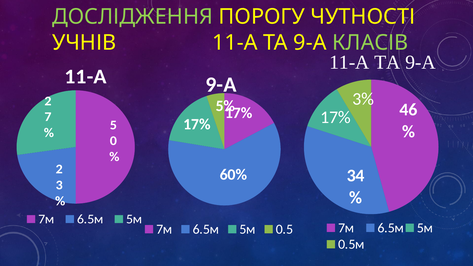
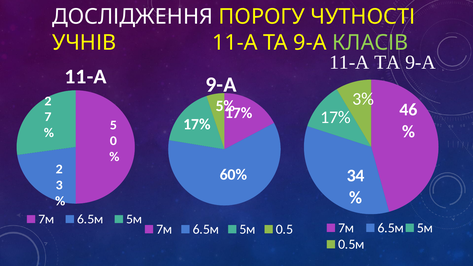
ДОСЛІДЖЕННЯ colour: light green -> white
